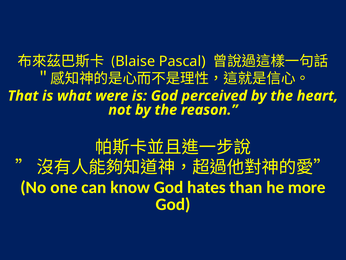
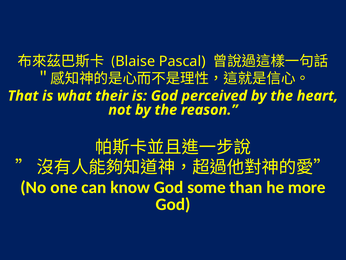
were: were -> their
hates: hates -> some
